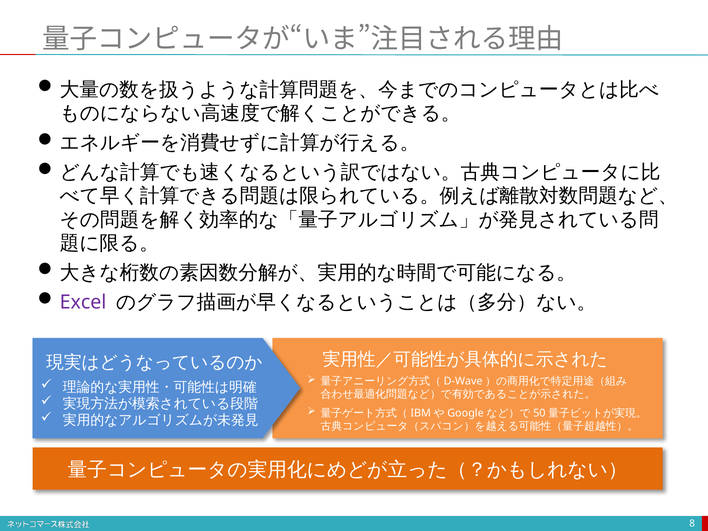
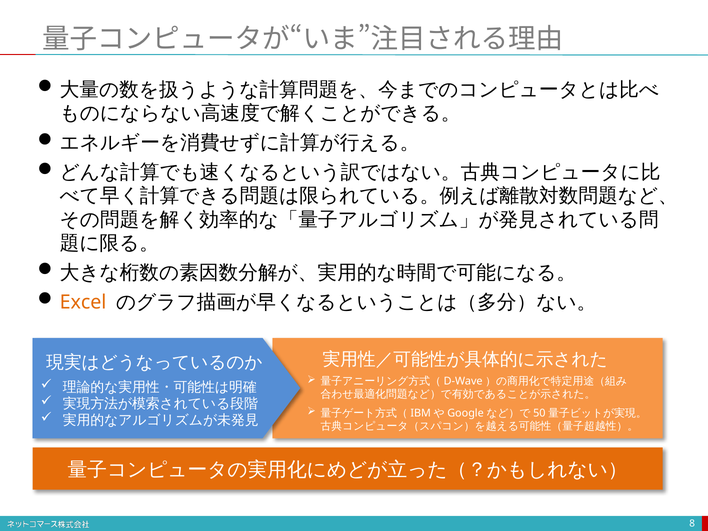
Excel colour: purple -> orange
